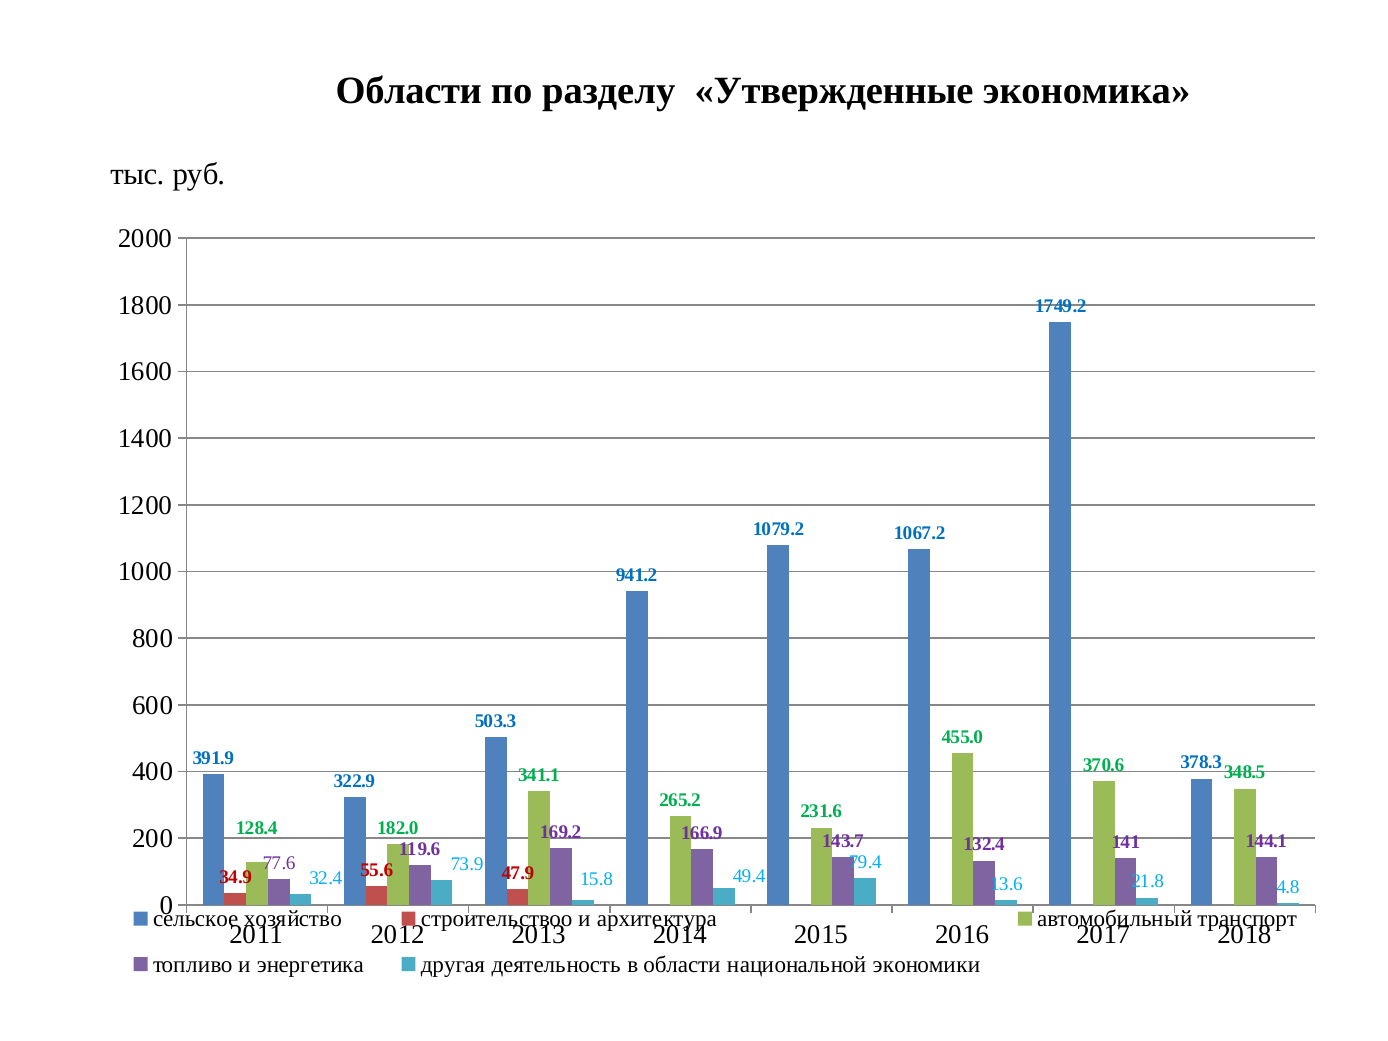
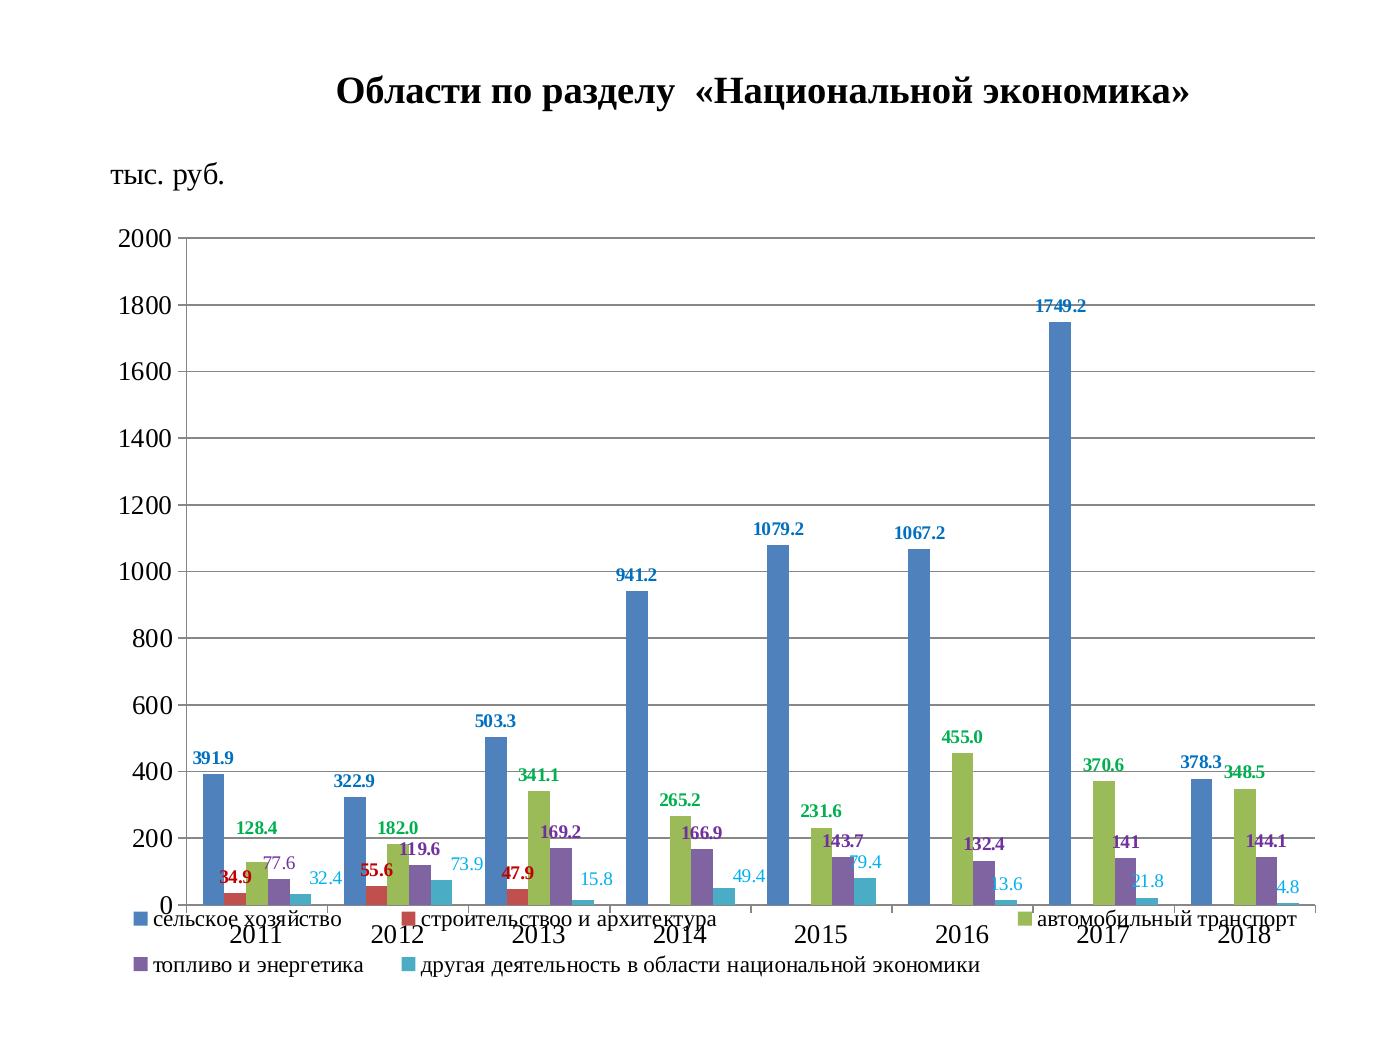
разделу Утвержденные: Утвержденные -> Национальной
